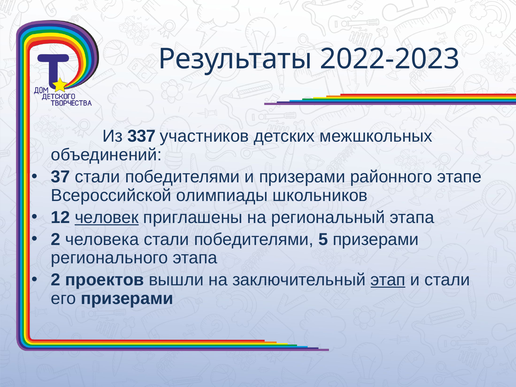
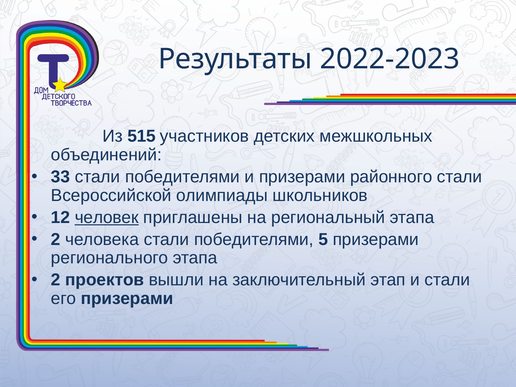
337: 337 -> 515
37: 37 -> 33
районного этапе: этапе -> стали
этап underline: present -> none
